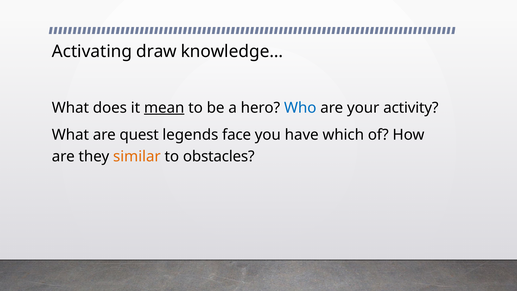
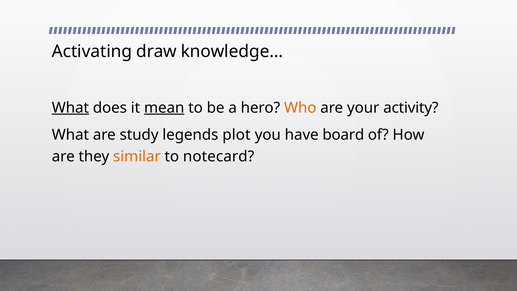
What at (70, 108) underline: none -> present
Who colour: blue -> orange
quest: quest -> study
face: face -> plot
which: which -> board
obstacles: obstacles -> notecard
